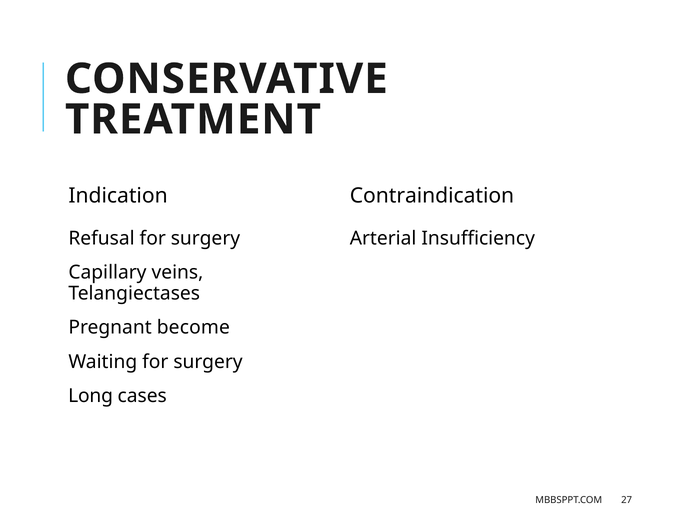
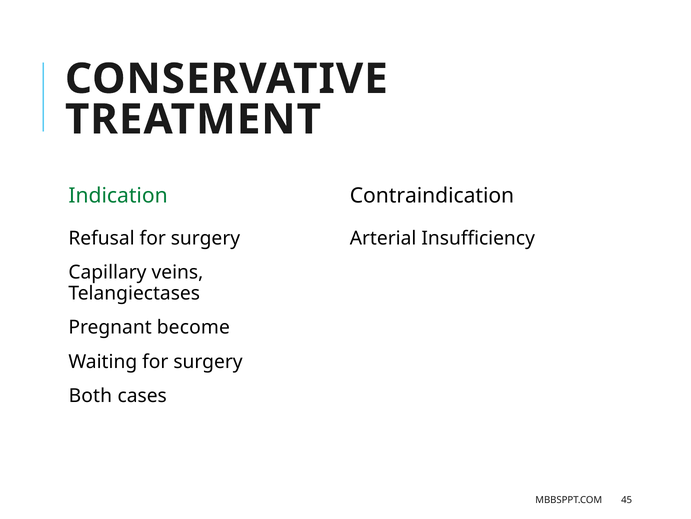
Indication colour: black -> green
Long: Long -> Both
27: 27 -> 45
